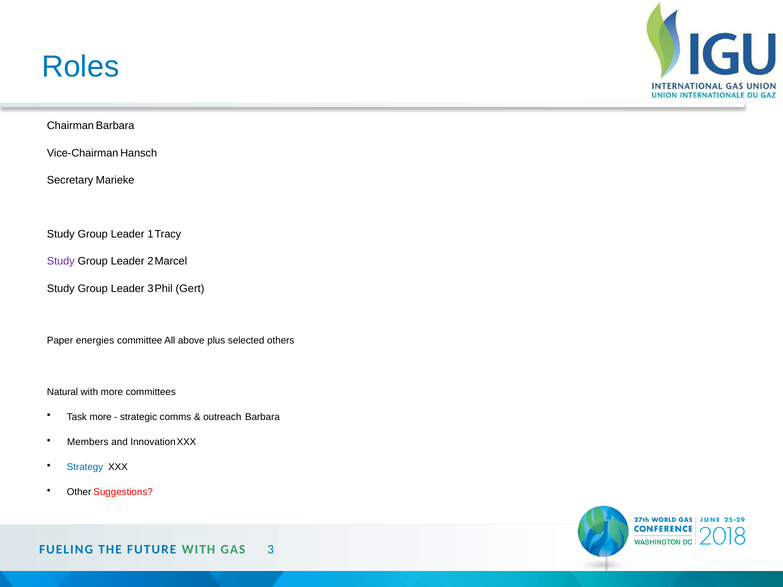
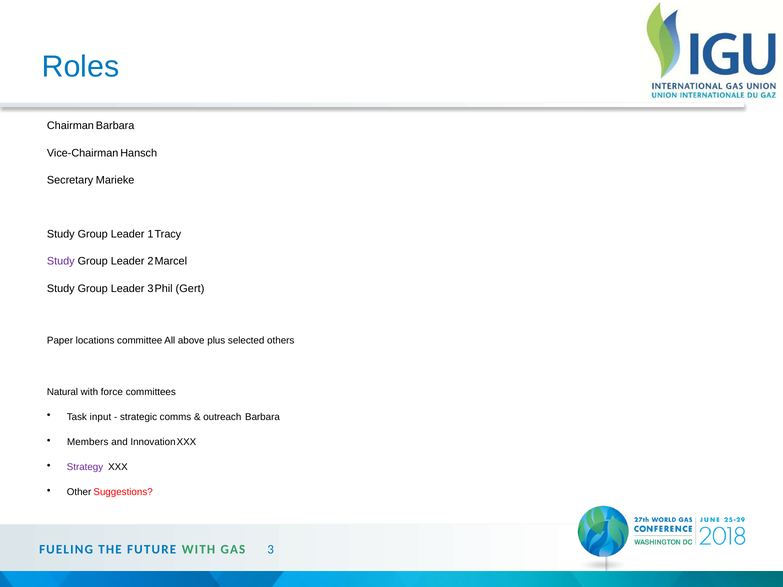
energies: energies -> locations
with more: more -> force
Task more: more -> input
Strategy colour: blue -> purple
